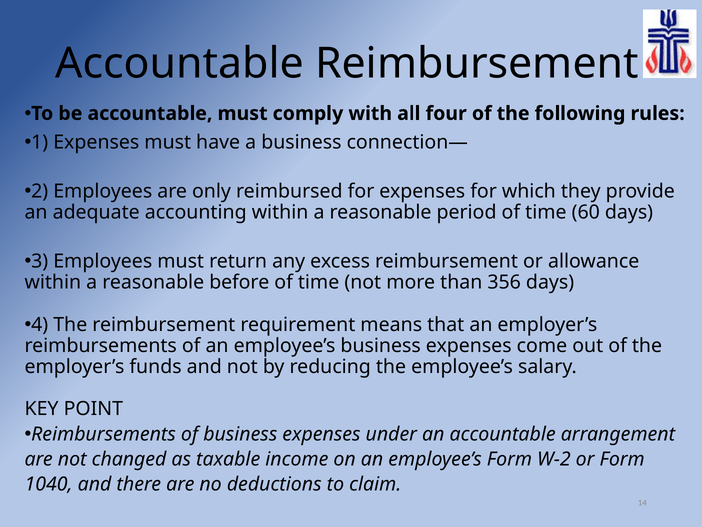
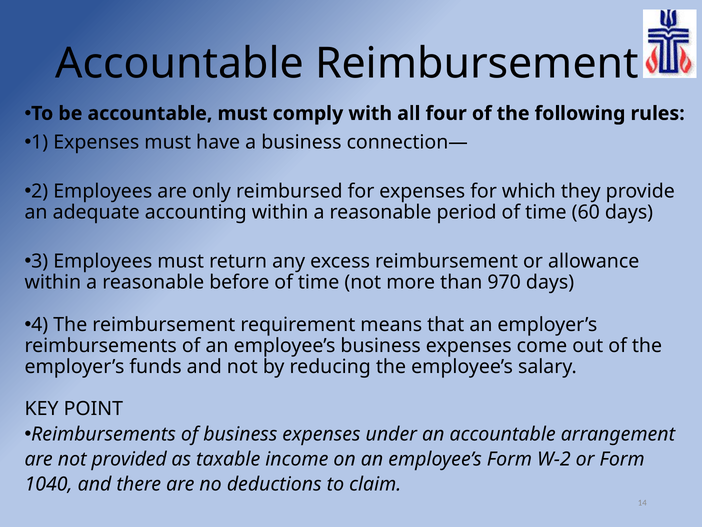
356: 356 -> 970
changed: changed -> provided
